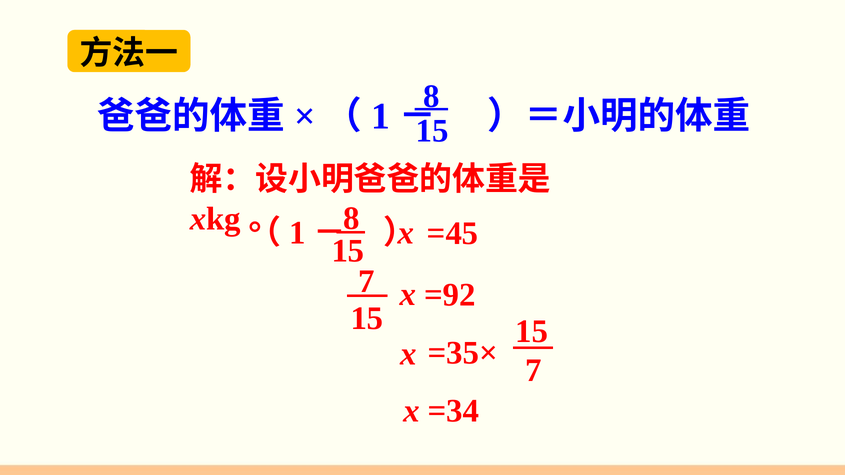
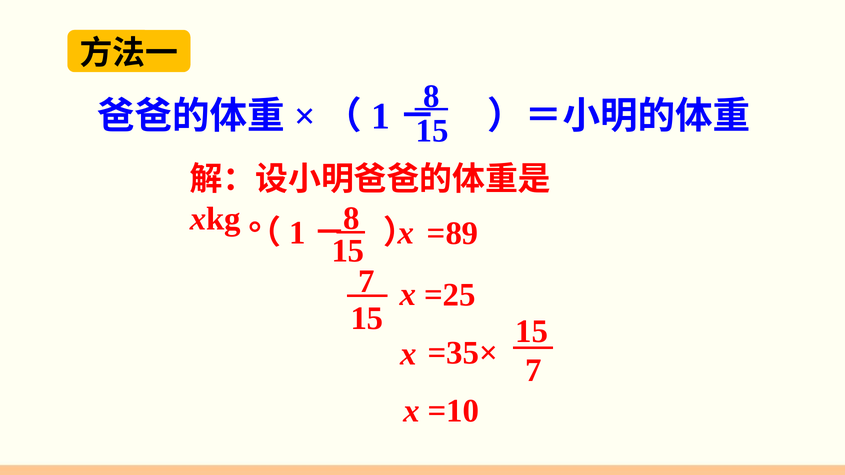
=45: =45 -> =89
=92: =92 -> =25
=34: =34 -> =10
